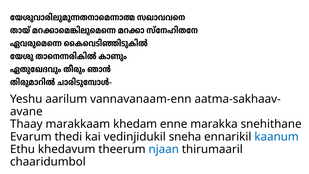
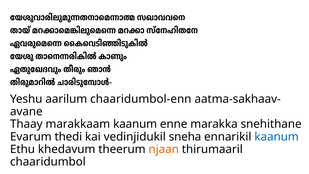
vannavanaam-enn: vannavanaam-enn -> chaaridumbol-enn
marakkaam khedam: khedam -> kaanum
njaan colour: blue -> orange
